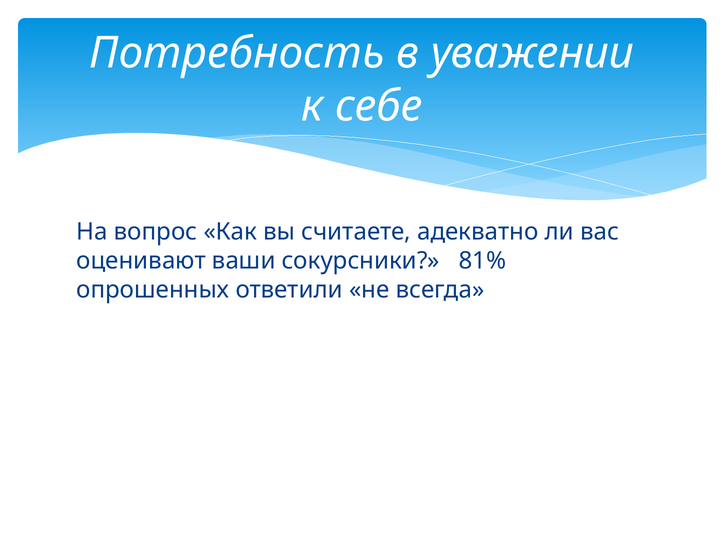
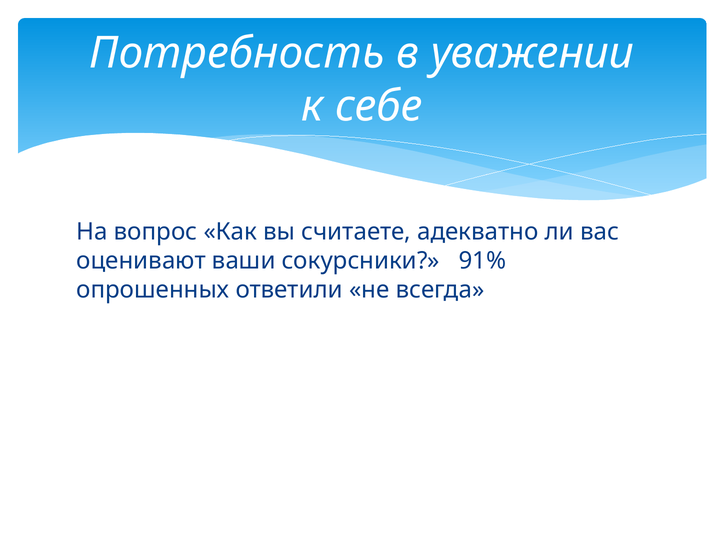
81%: 81% -> 91%
